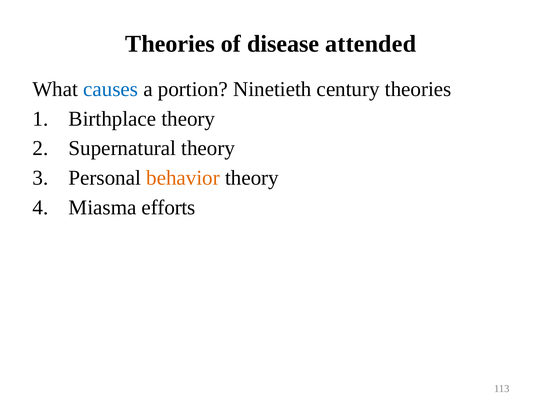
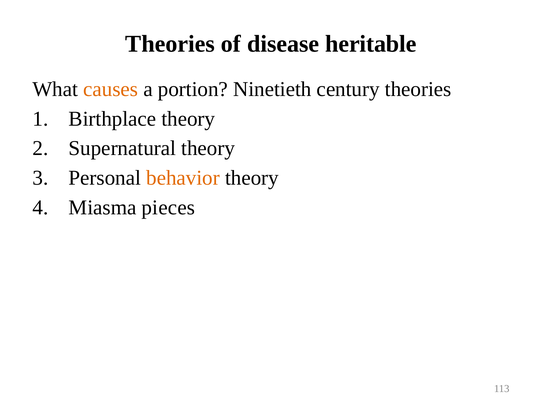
attended: attended -> heritable
causes colour: blue -> orange
efforts: efforts -> pieces
